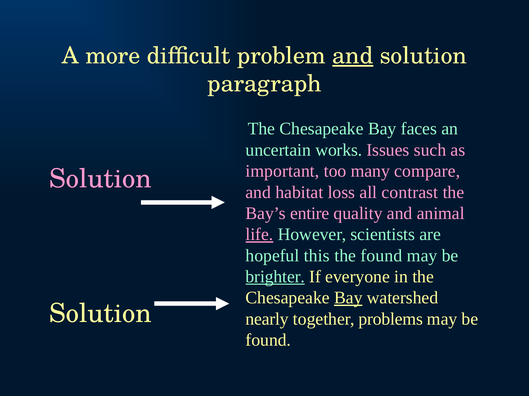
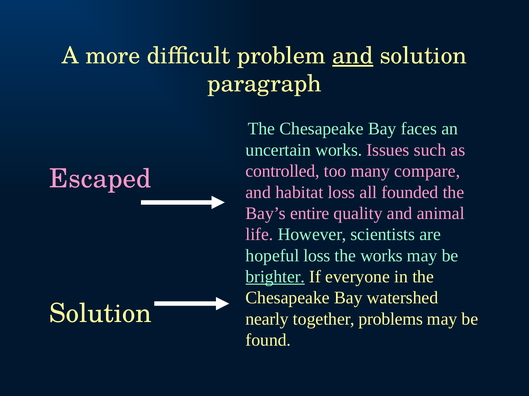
important: important -> controlled
Solution at (100, 179): Solution -> Escaped
contrast: contrast -> founded
life underline: present -> none
hopeful this: this -> loss
the found: found -> works
Bay at (348, 298) underline: present -> none
